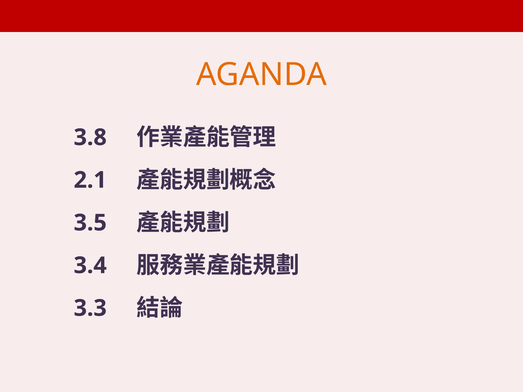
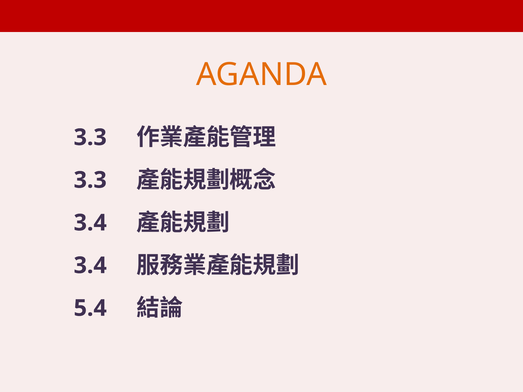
3.8 at (90, 137): 3.8 -> 3.3
2.1 at (90, 180): 2.1 -> 3.3
3.5 at (90, 223): 3.5 -> 3.4
3.3: 3.3 -> 5.4
